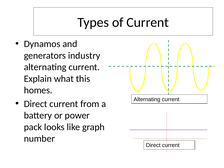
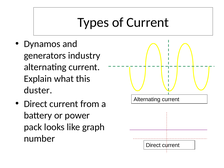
homes: homes -> duster
